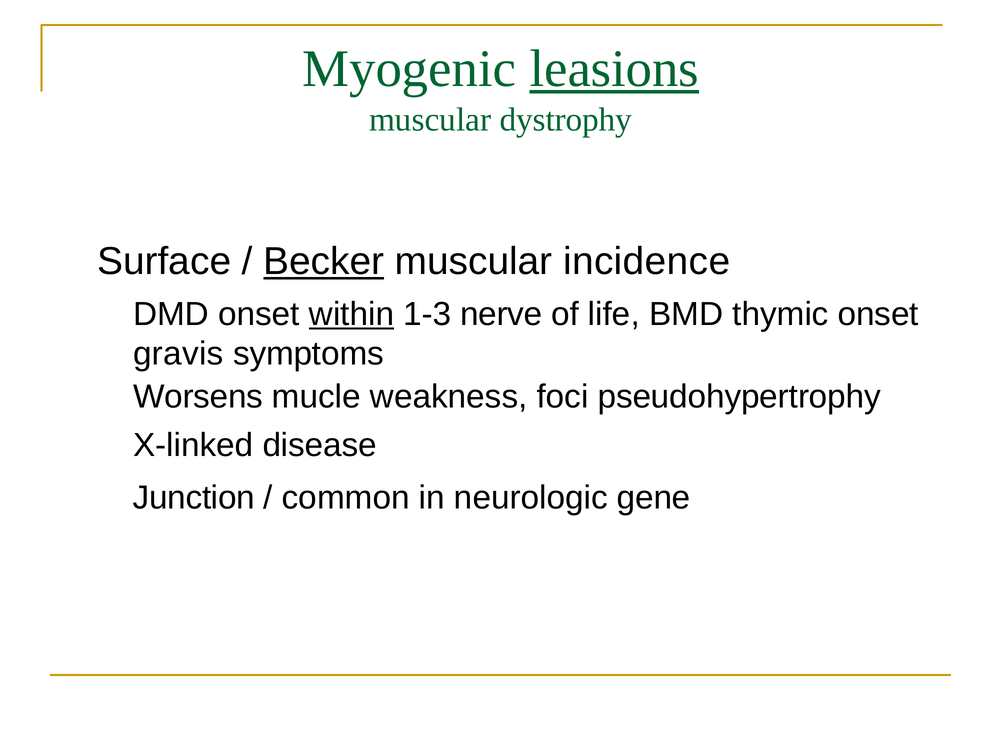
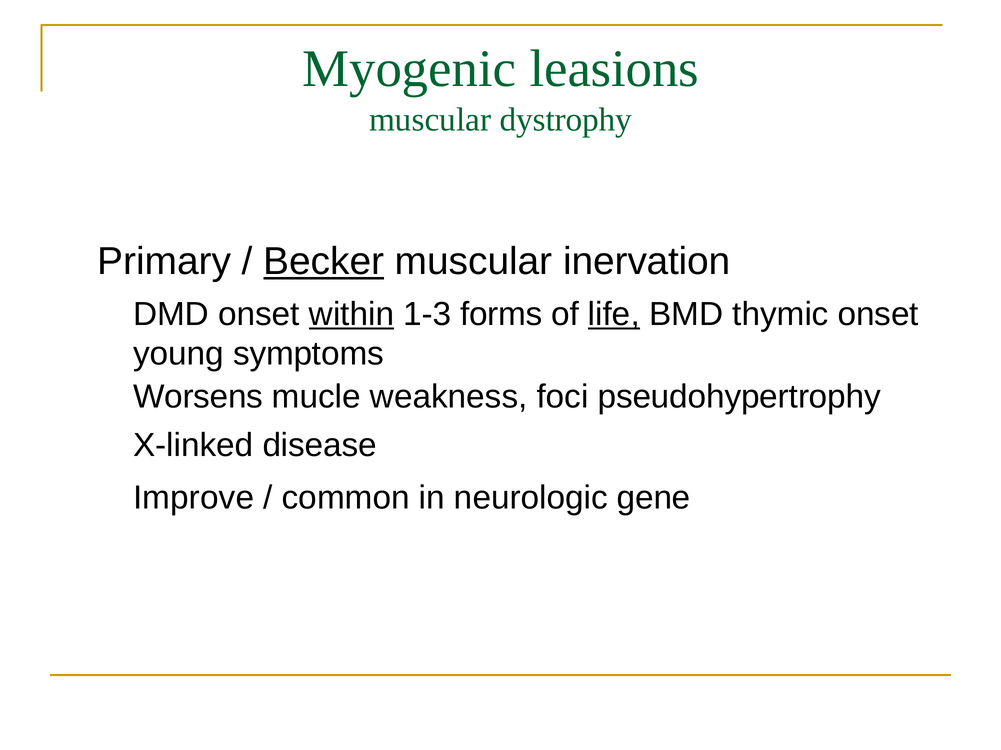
leasions underline: present -> none
Surface: Surface -> Primary
incidence: incidence -> inervation
nerve: nerve -> forms
life underline: none -> present
gravis: gravis -> young
Junction: Junction -> Improve
